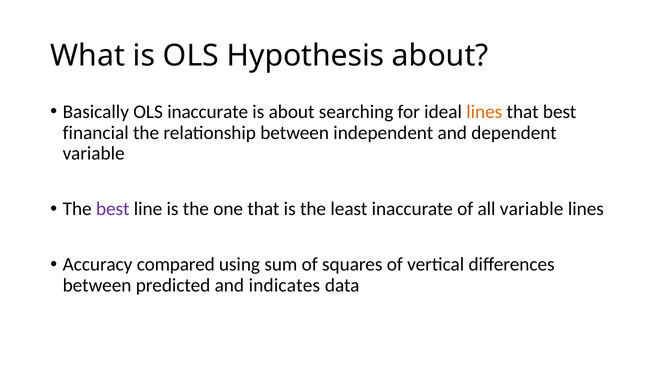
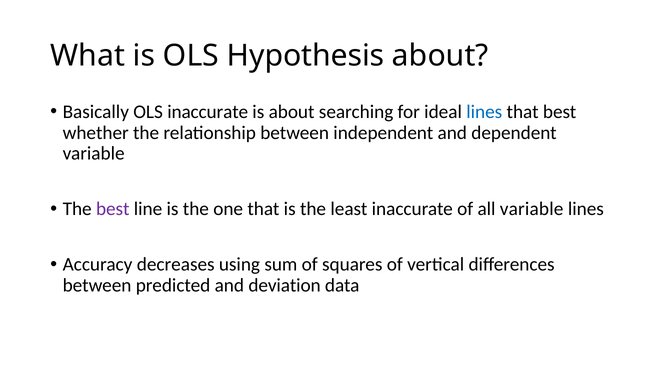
lines at (484, 112) colour: orange -> blue
financial: financial -> whether
compared: compared -> decreases
indicates: indicates -> deviation
